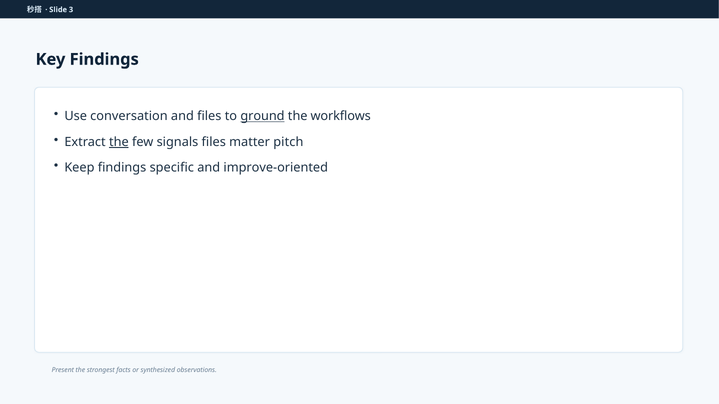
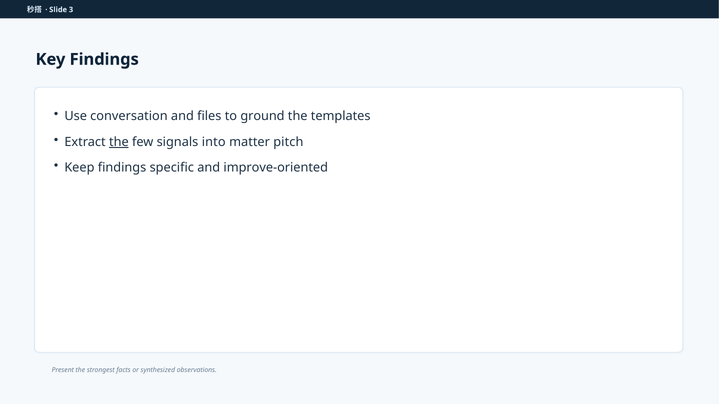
ground underline: present -> none
workflows: workflows -> templates
signals files: files -> into
